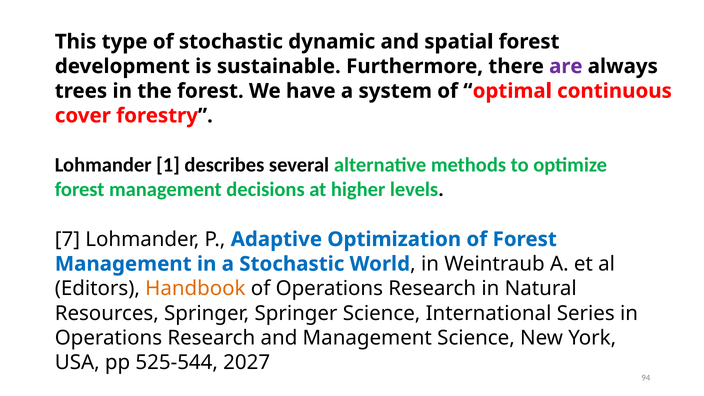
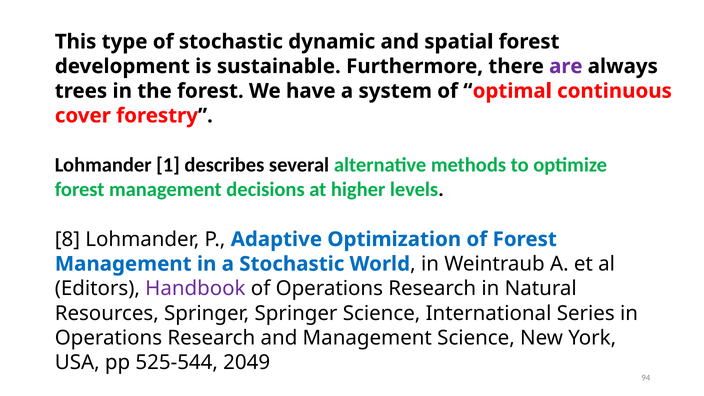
7: 7 -> 8
Handbook colour: orange -> purple
2027: 2027 -> 2049
